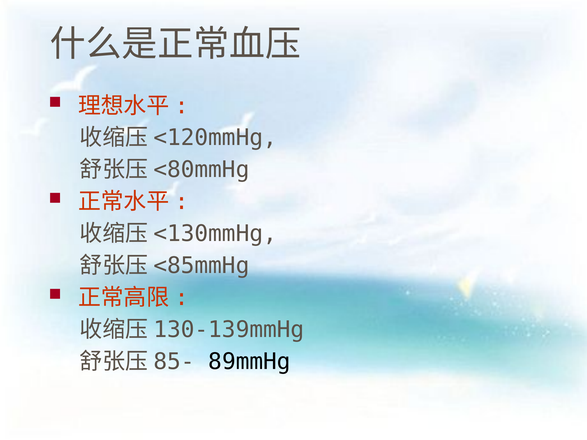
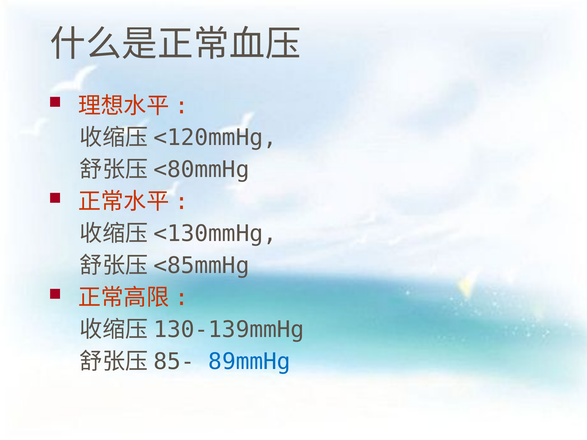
89mmHg colour: black -> blue
